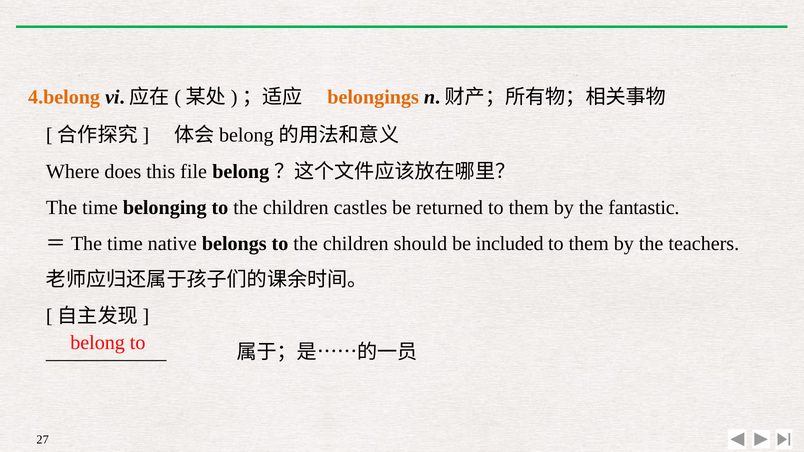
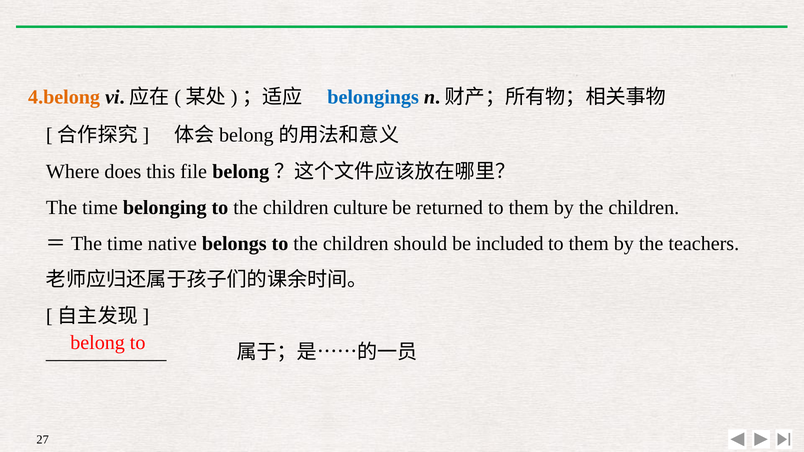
belongings colour: orange -> blue
castles: castles -> culture
by the fantastic: fantastic -> children
